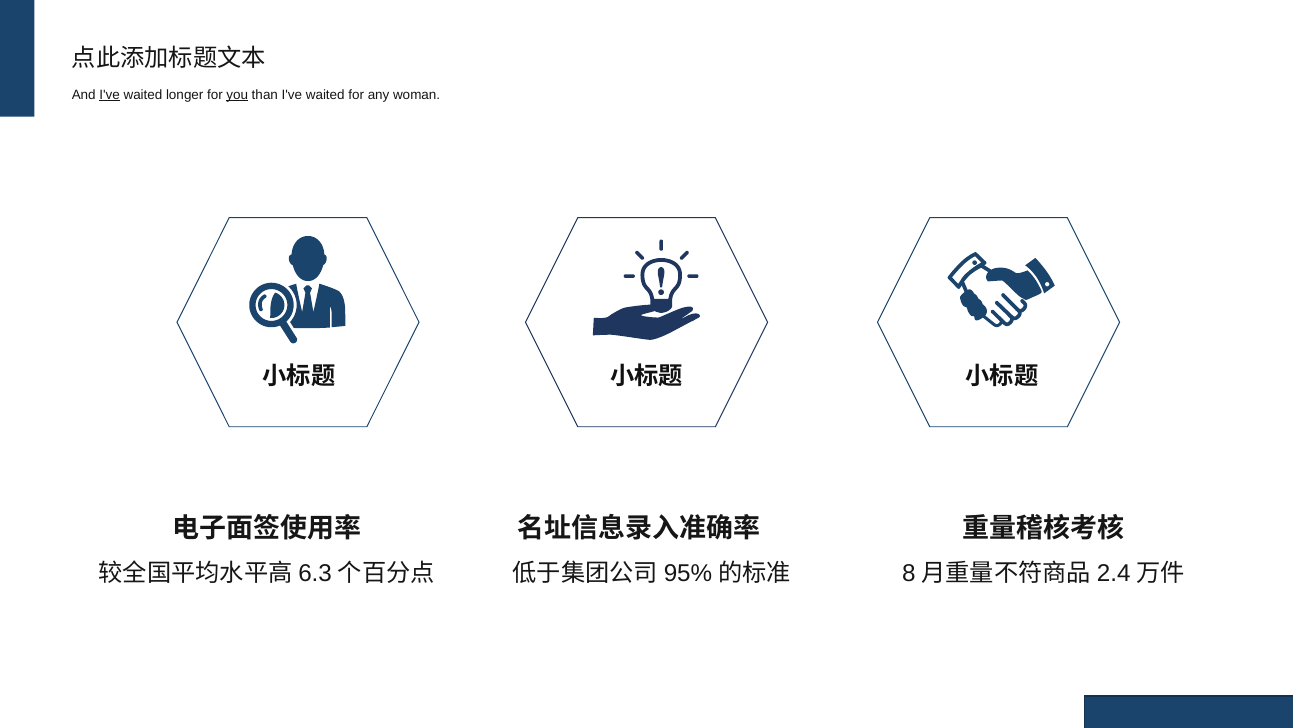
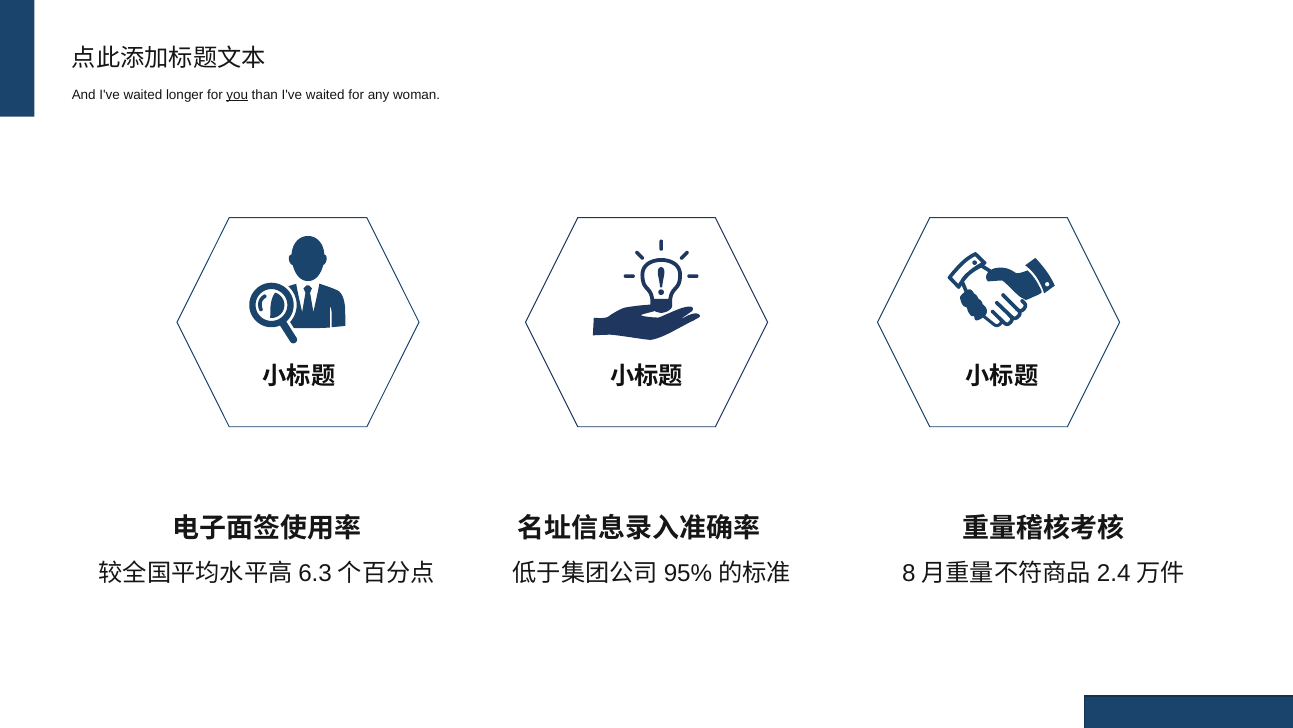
I've at (110, 95) underline: present -> none
